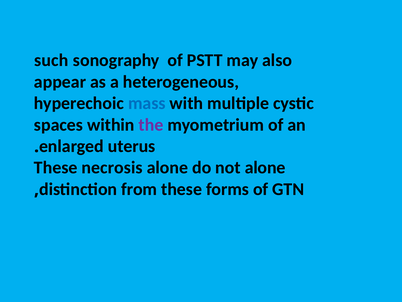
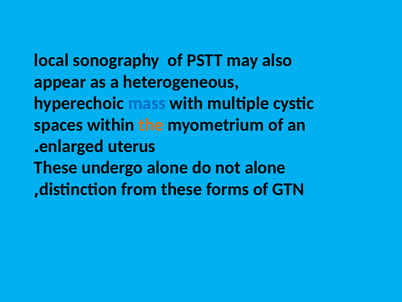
such: such -> local
the colour: purple -> orange
necrosis: necrosis -> undergo
